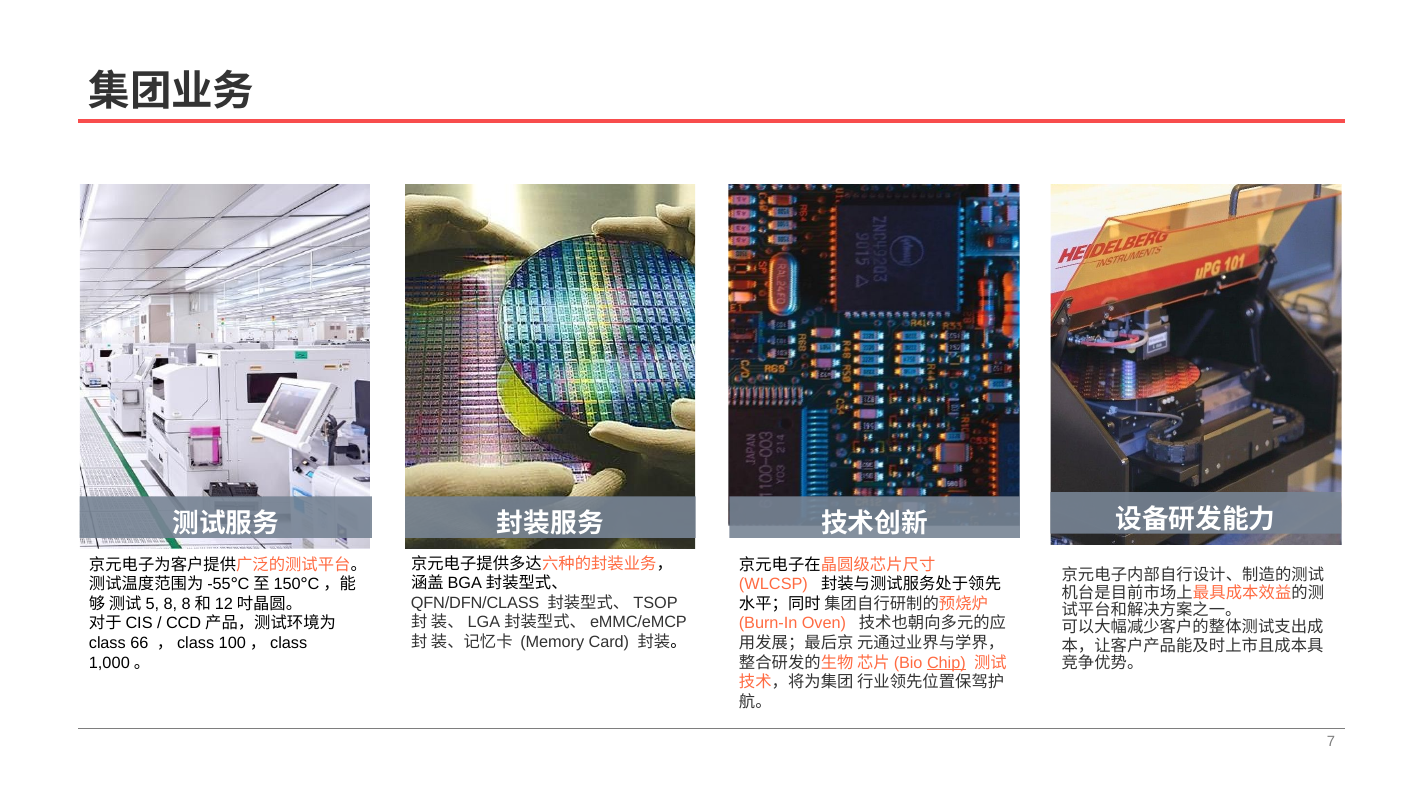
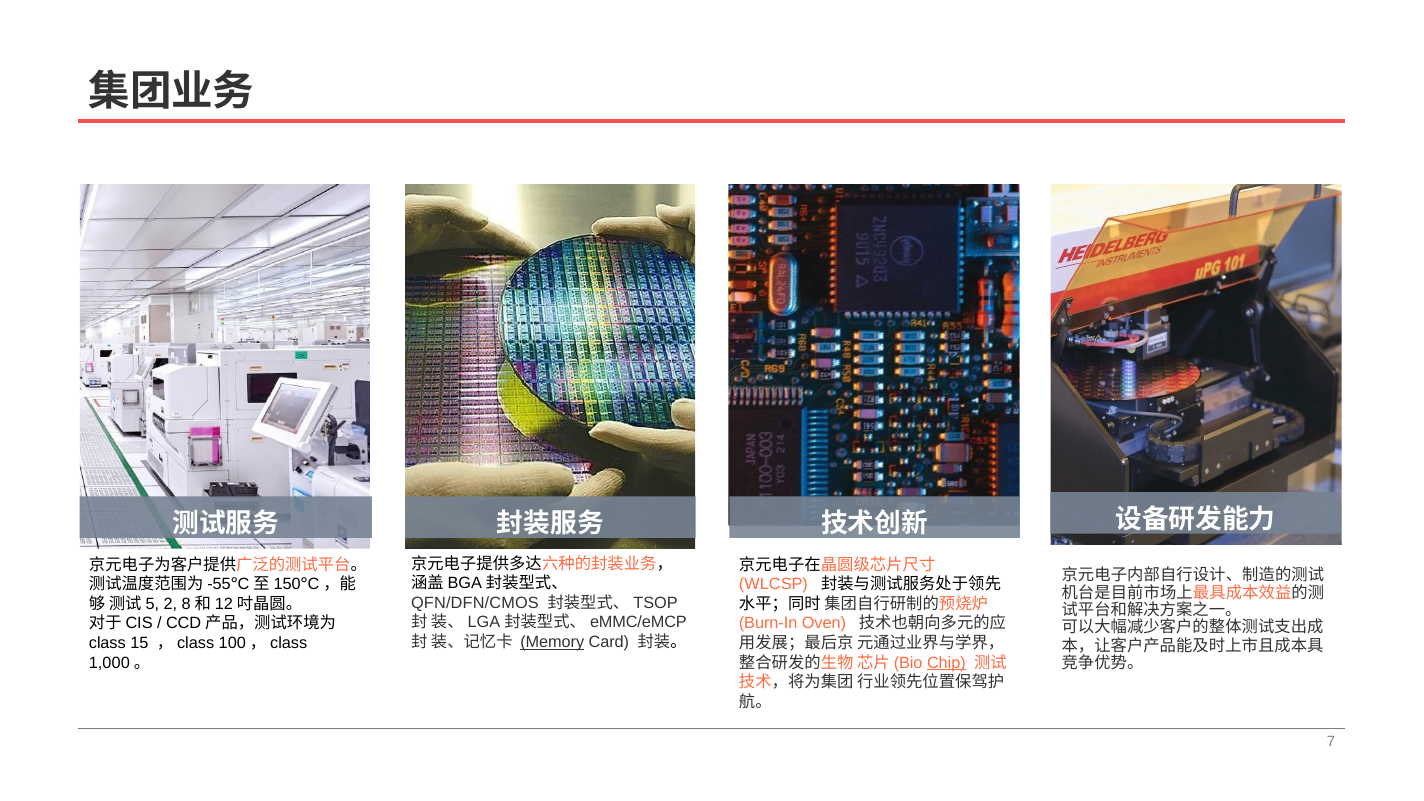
QFN/DFN/CLASS: QFN/DFN/CLASS -> QFN/DFN/CMOS
8: 8 -> 2
66: 66 -> 15
Memory underline: none -> present
